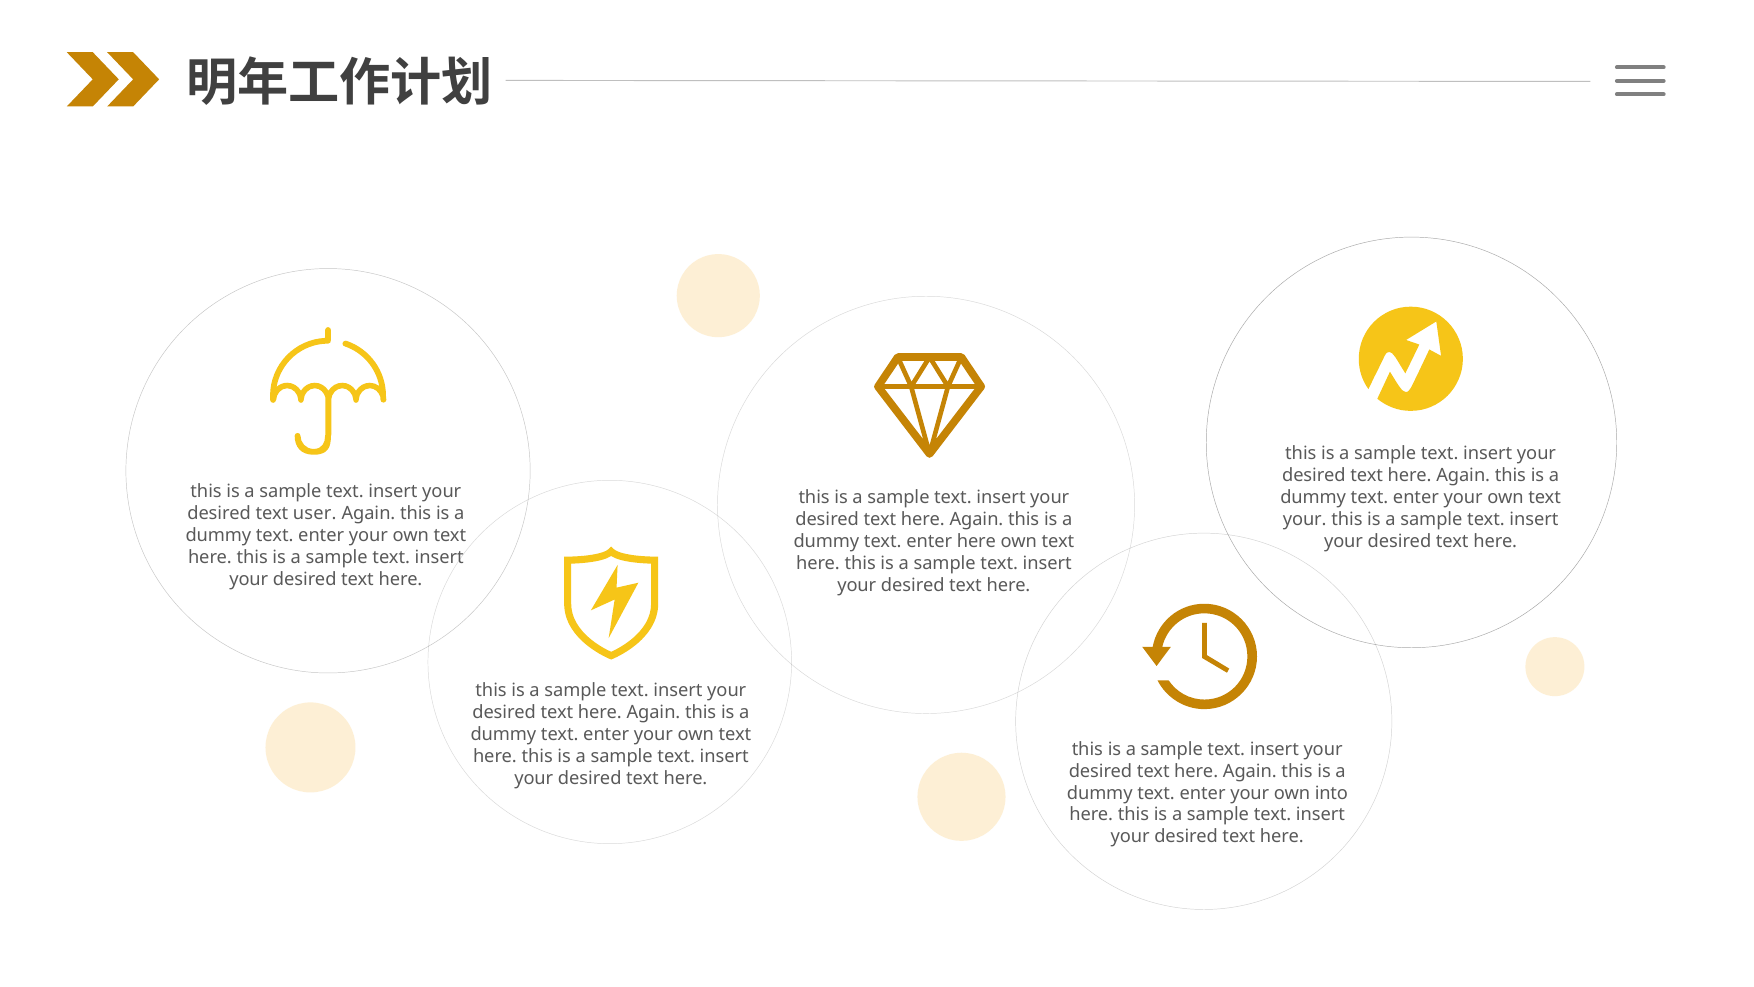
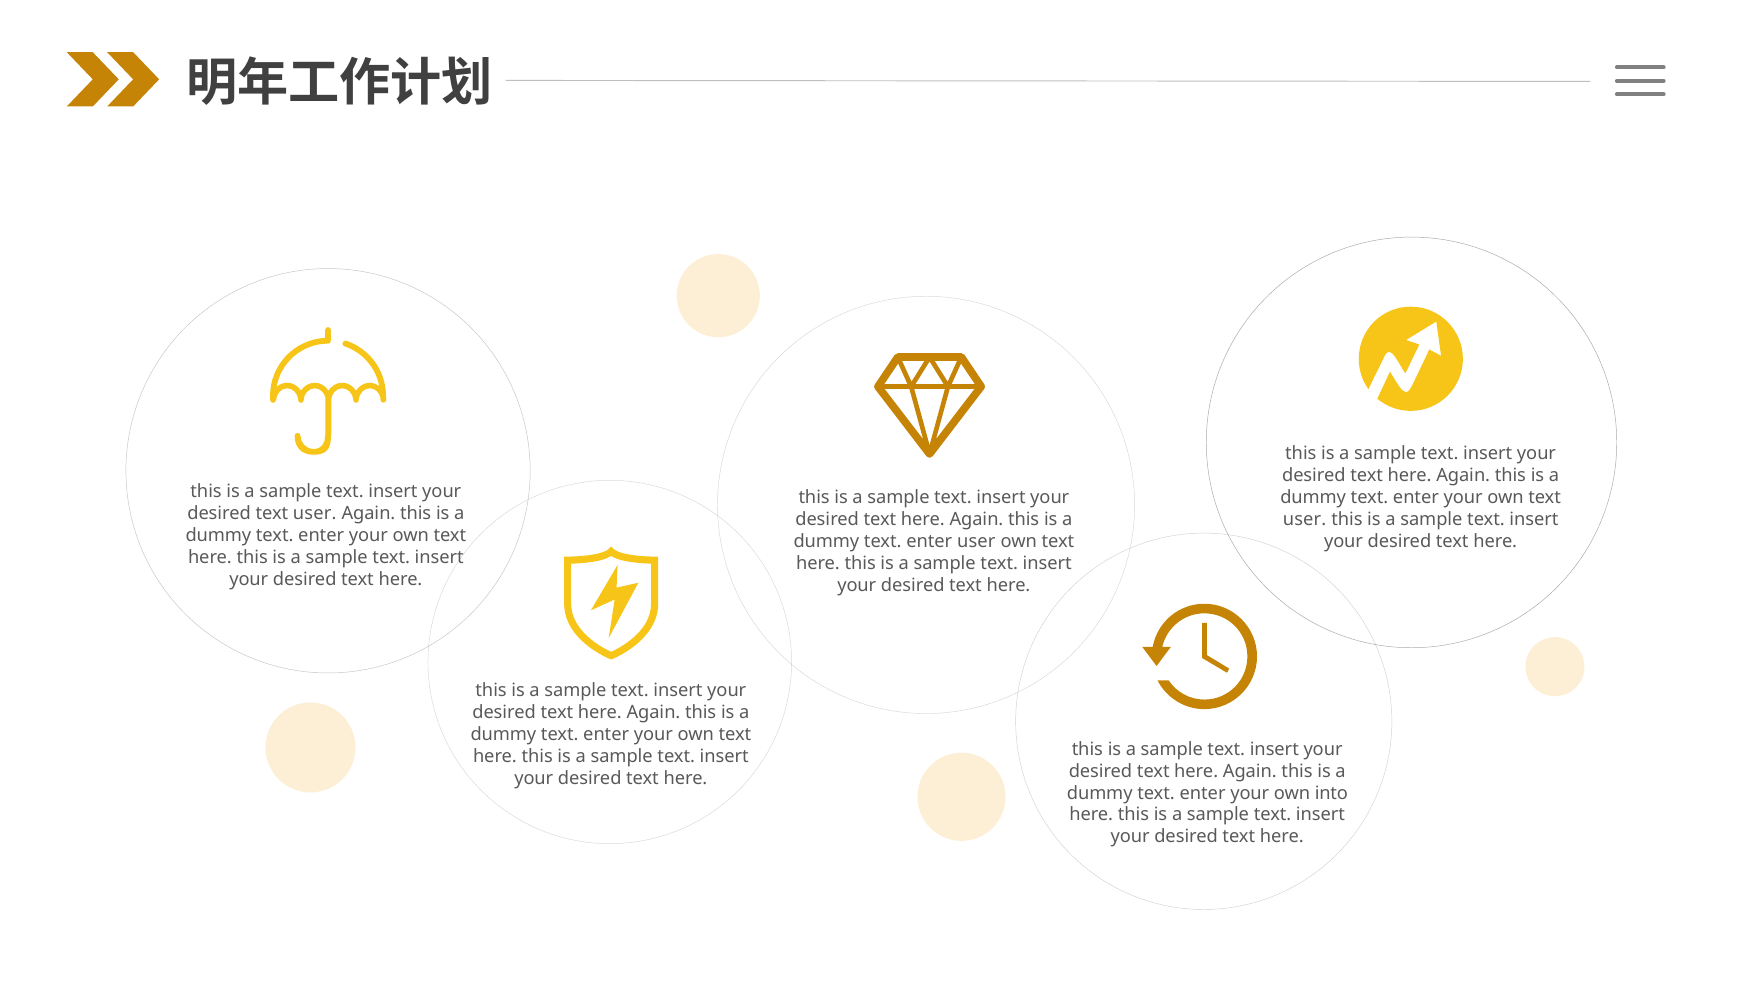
your at (1305, 519): your -> user
enter here: here -> user
